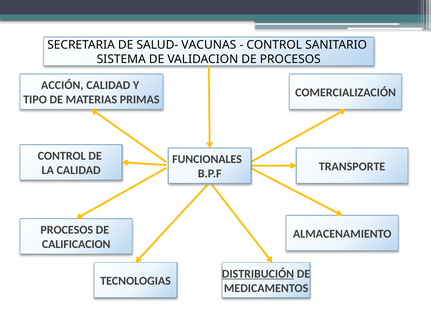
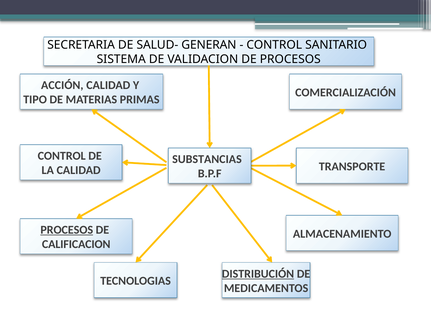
VACUNAS: VACUNAS -> GENERAN
FUNCIONALES: FUNCIONALES -> SUBSTANCIAS
PROCESOS at (67, 230) underline: none -> present
